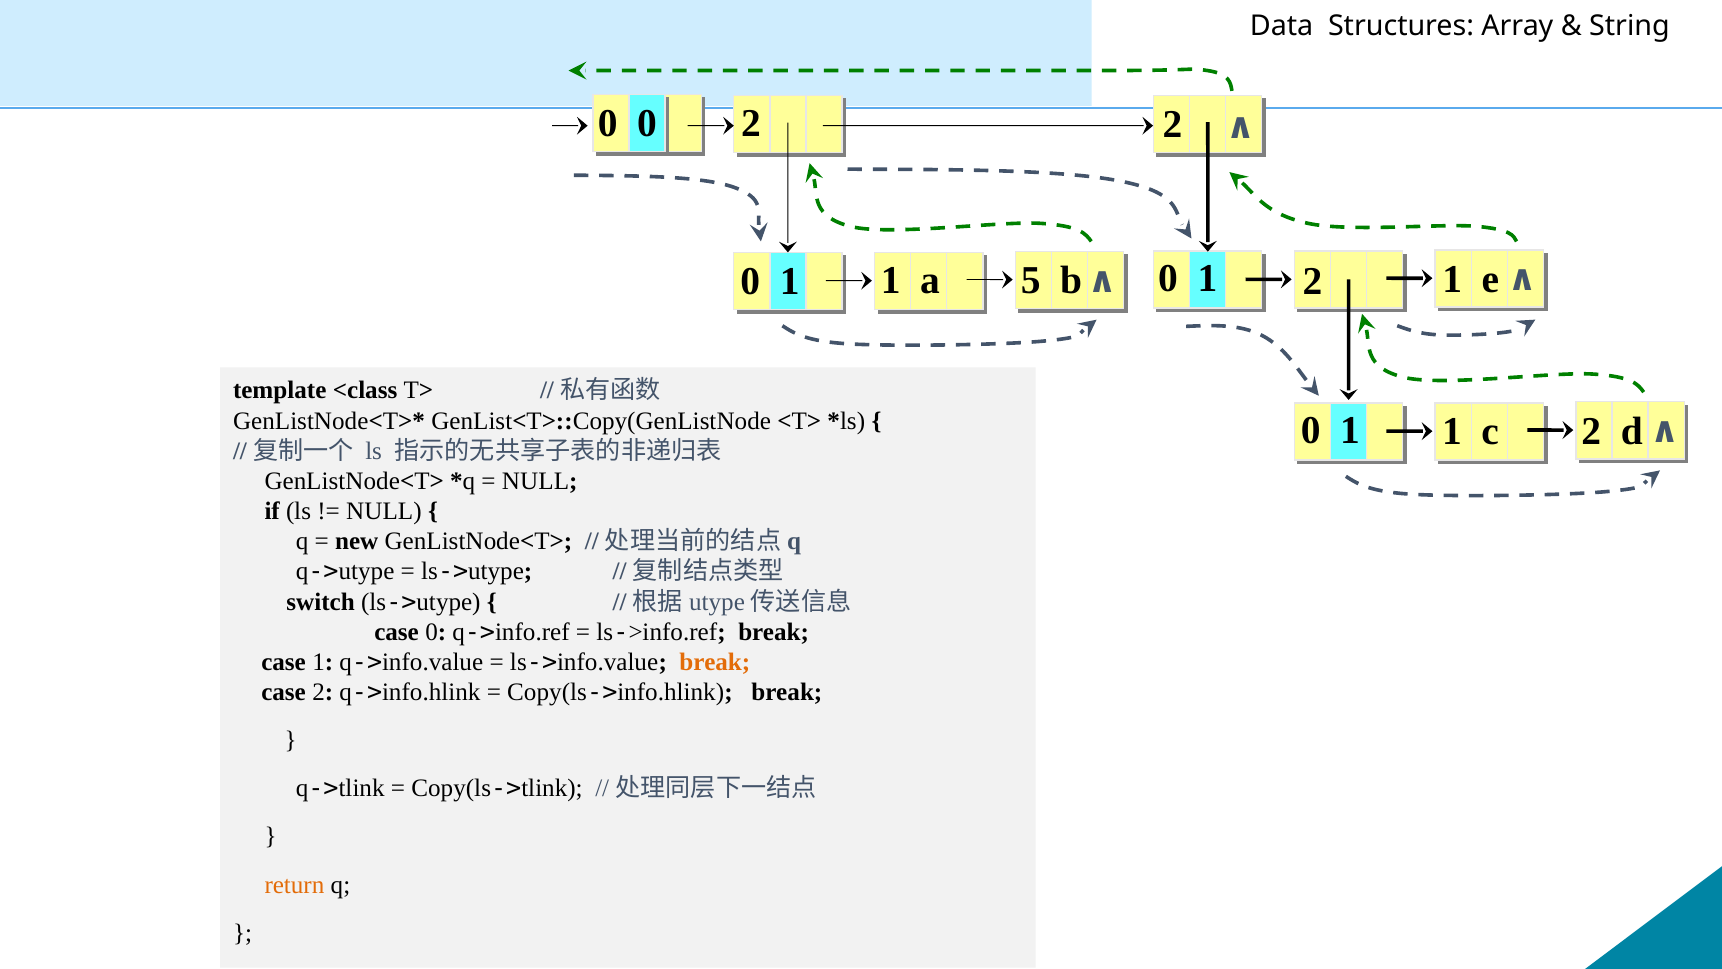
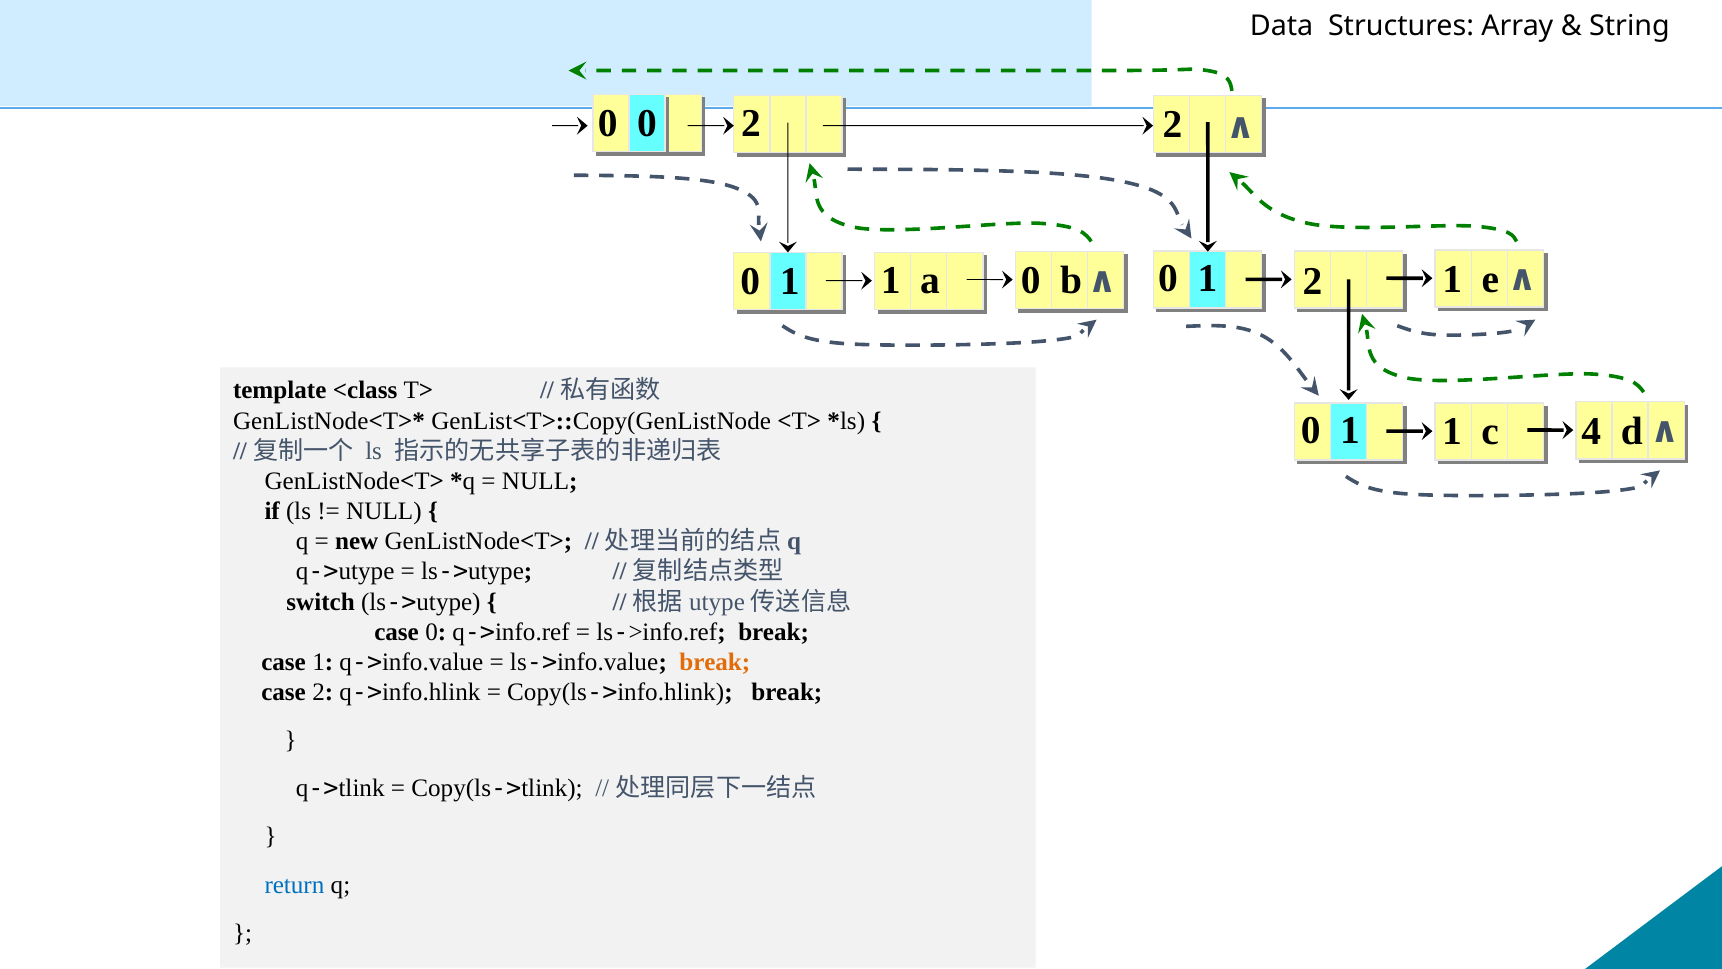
a 5: 5 -> 0
c 2: 2 -> 4
return colour: orange -> blue
